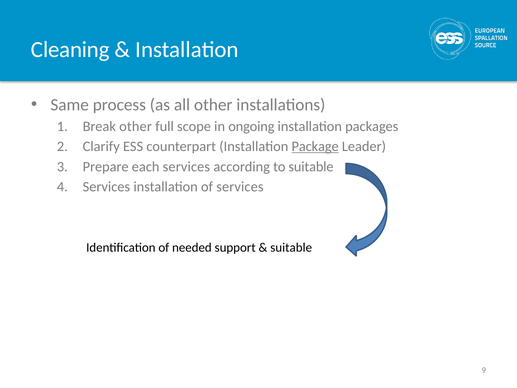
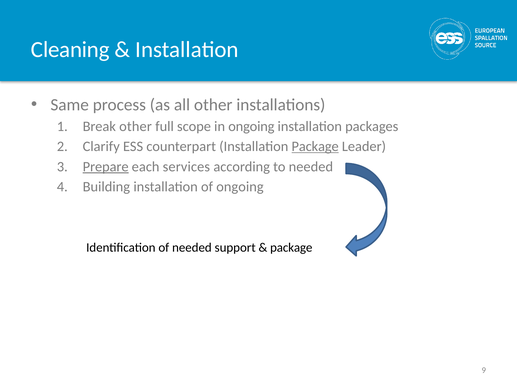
Prepare underline: none -> present
to suitable: suitable -> needed
Services at (106, 187): Services -> Building
of services: services -> ongoing
suitable at (291, 247): suitable -> package
